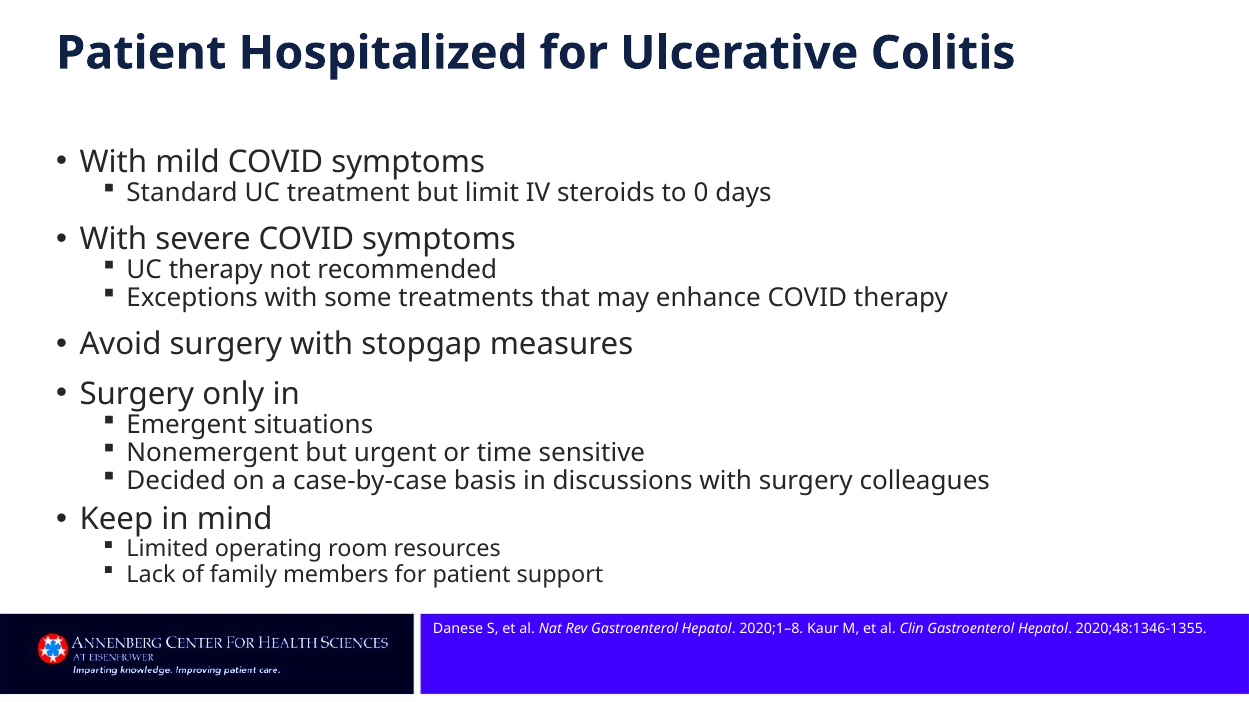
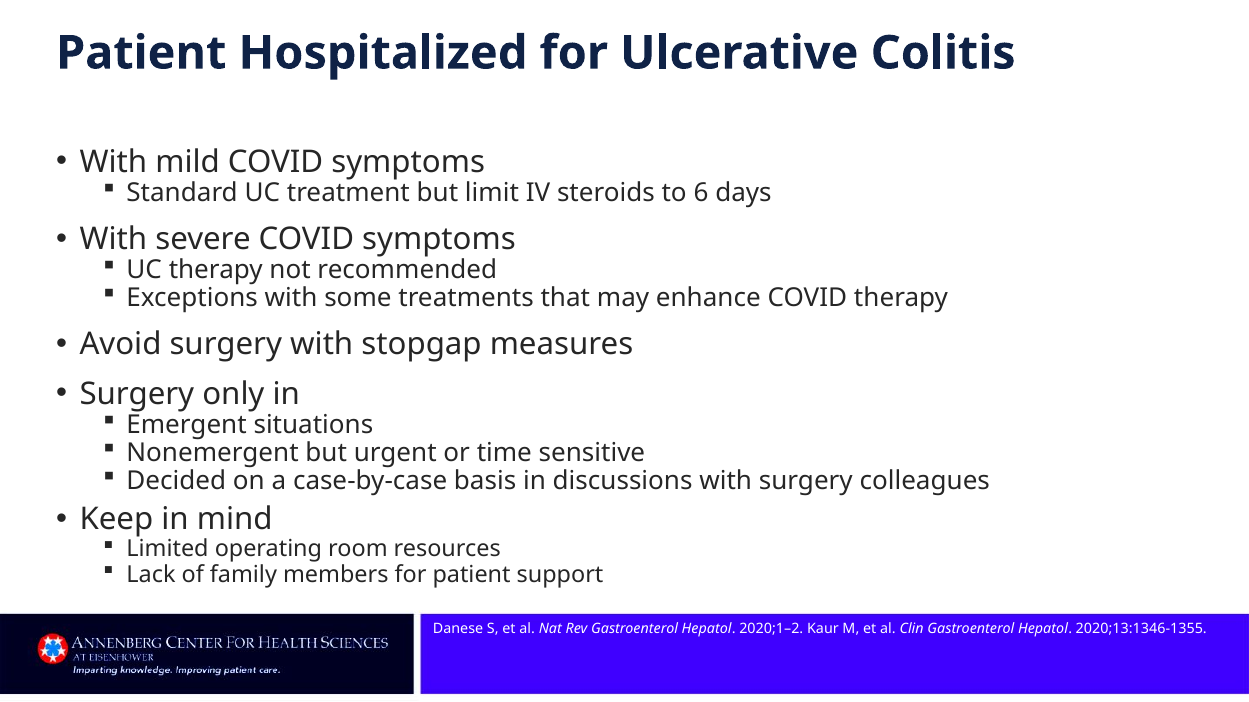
0: 0 -> 6
2020;1–8: 2020;1–8 -> 2020;1–2
2020;48:1346‐1355: 2020;48:1346‐1355 -> 2020;13:1346‐1355
